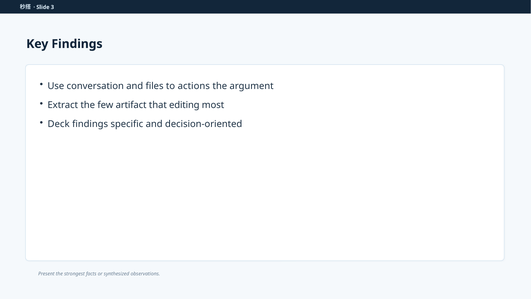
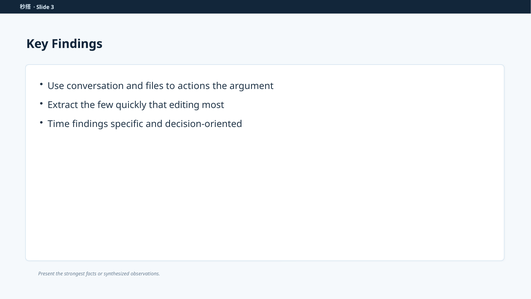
artifact: artifact -> quickly
Deck: Deck -> Time
